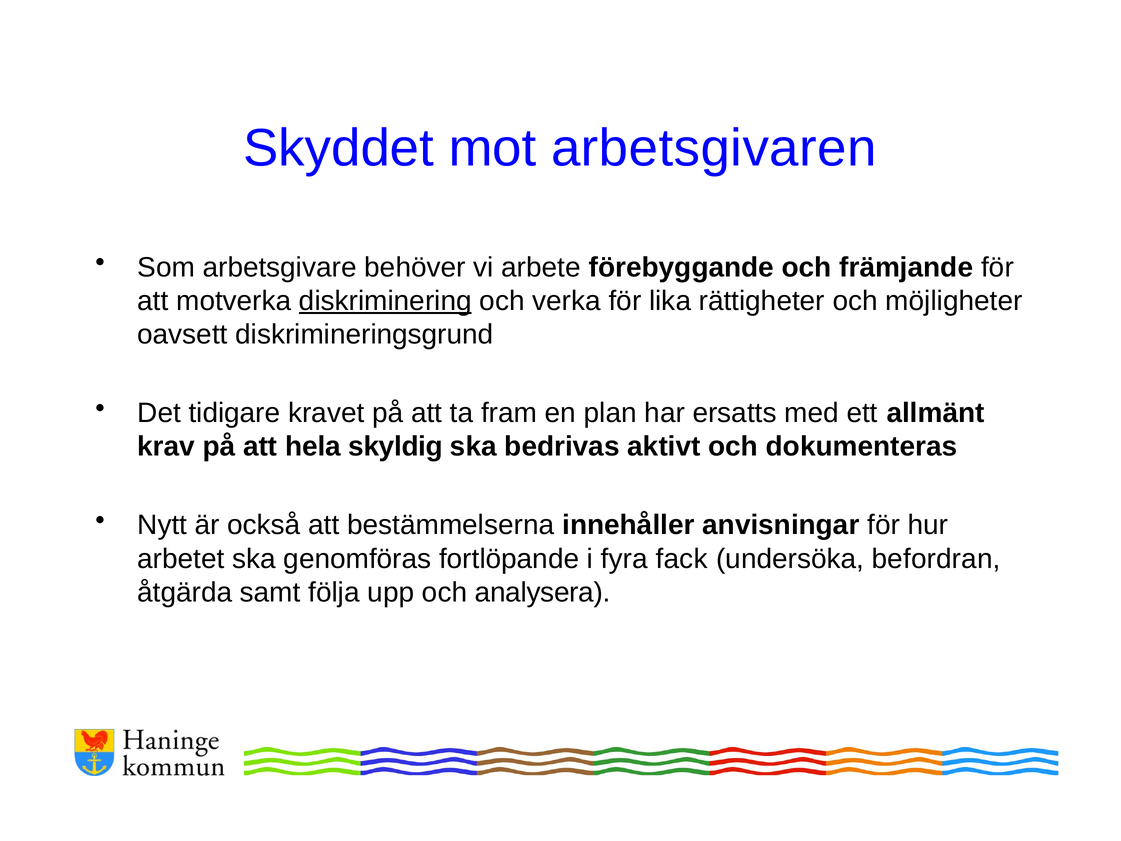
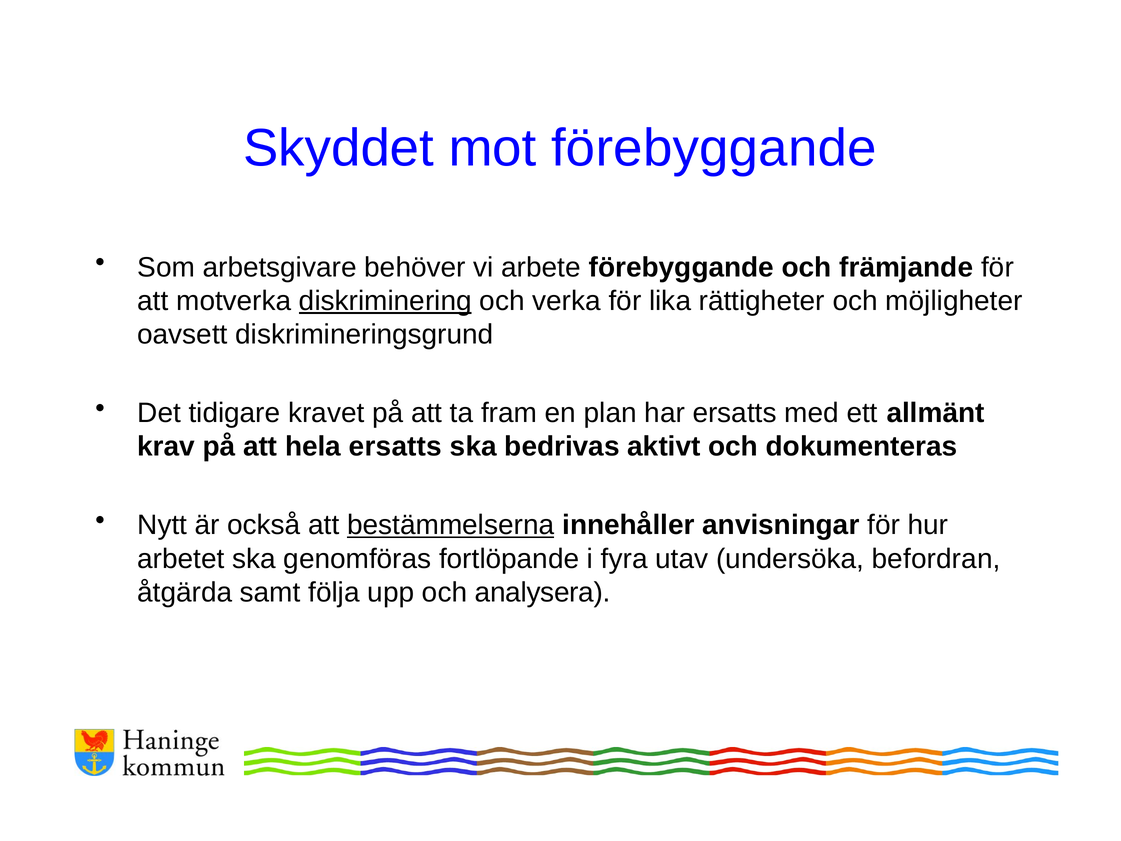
mot arbetsgivaren: arbetsgivaren -> förebyggande
hela skyldig: skyldig -> ersatts
bestämmelserna underline: none -> present
fack: fack -> utav
